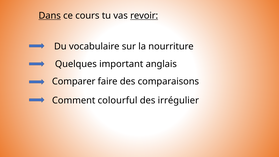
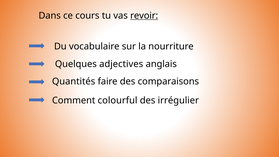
Dans underline: present -> none
important: important -> adjectives
Comparer: Comparer -> Quantités
